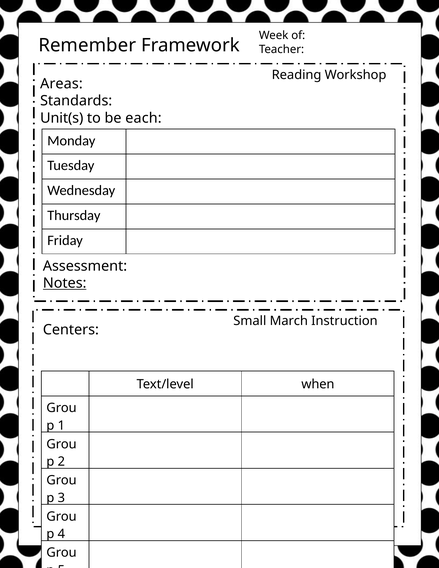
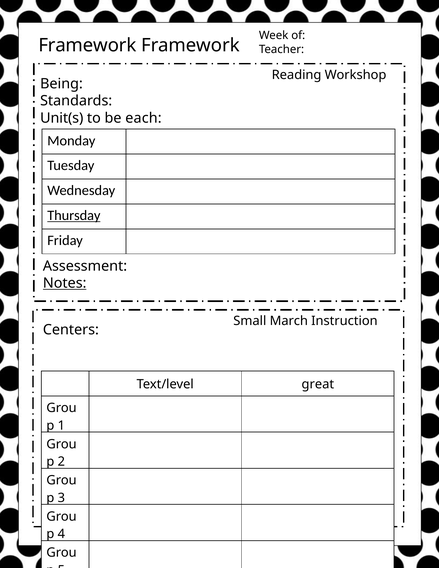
Remember at (87, 45): Remember -> Framework
Areas: Areas -> Being
Thursday underline: none -> present
when: when -> great
